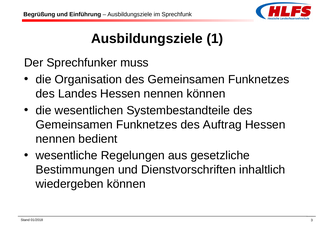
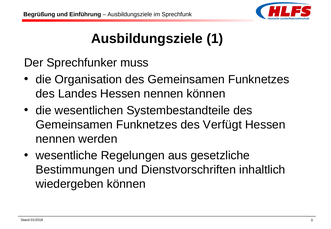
Auftrag: Auftrag -> Verfügt
bedient: bedient -> werden
